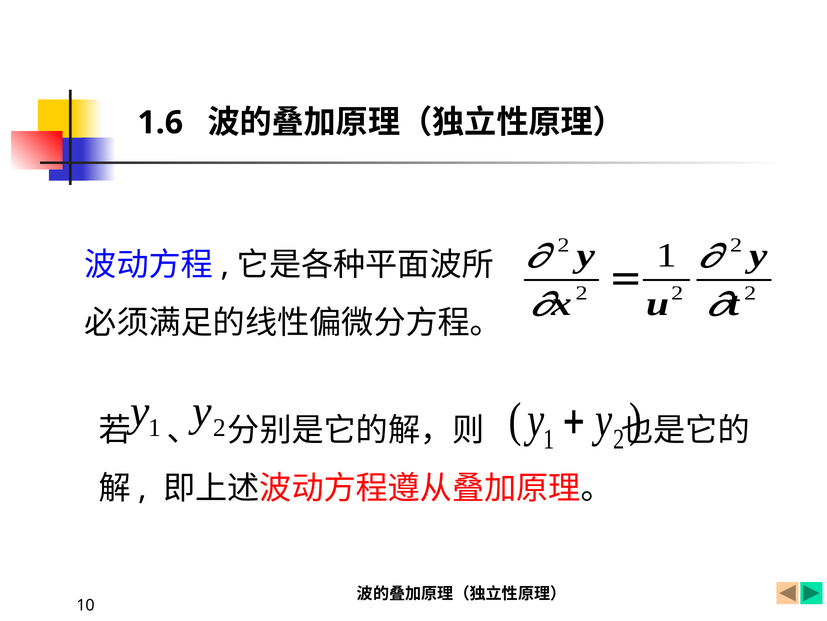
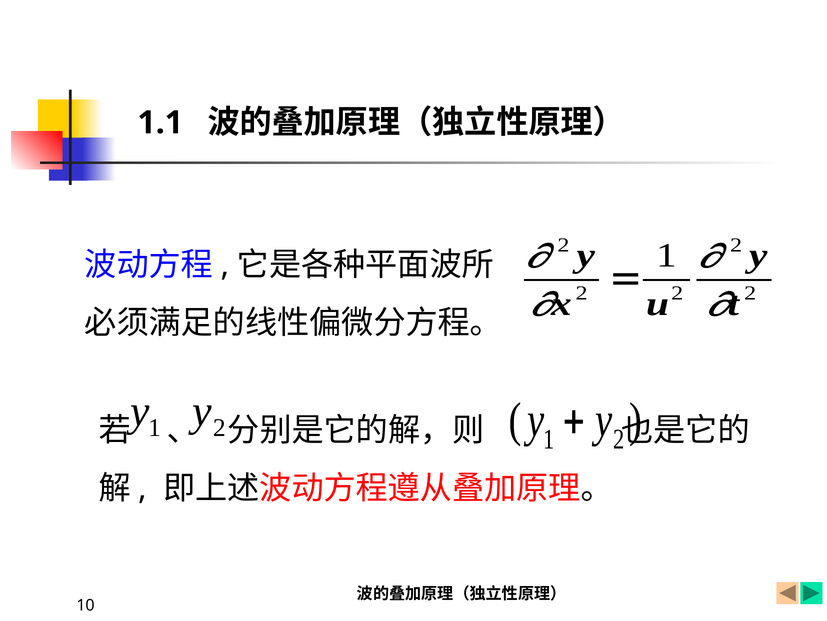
1.6: 1.6 -> 1.1
